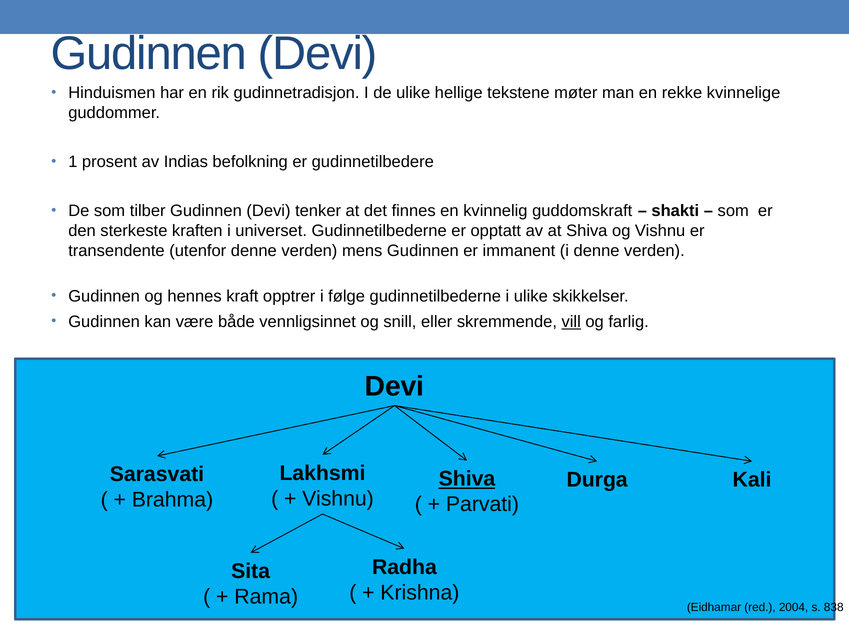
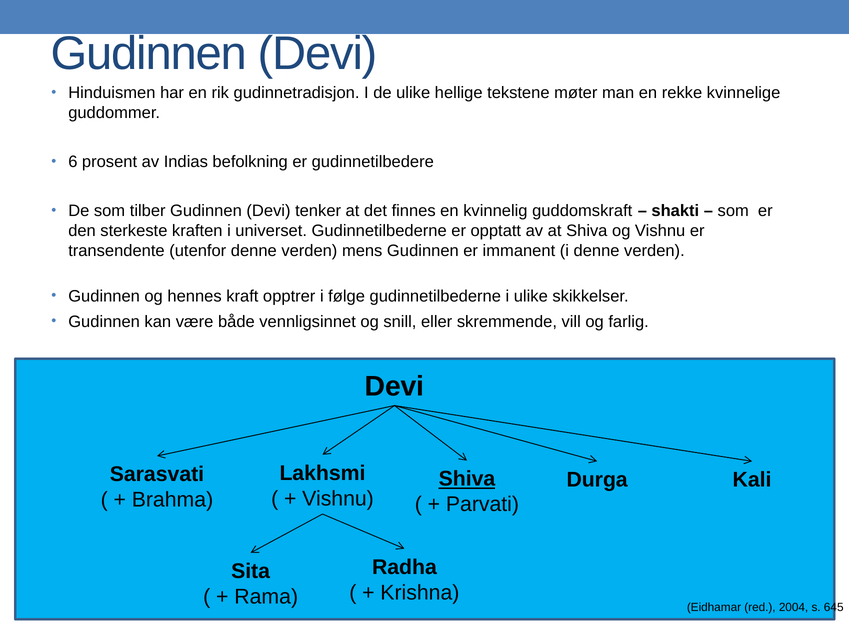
1: 1 -> 6
vill underline: present -> none
838: 838 -> 645
